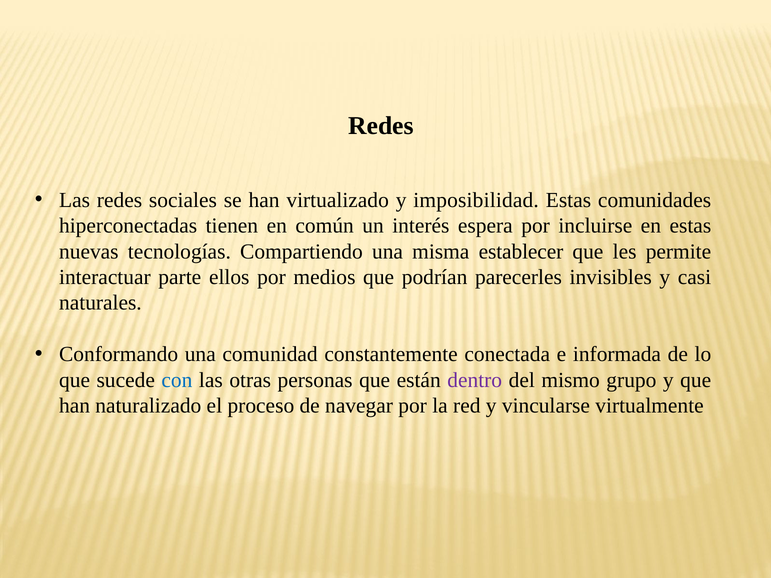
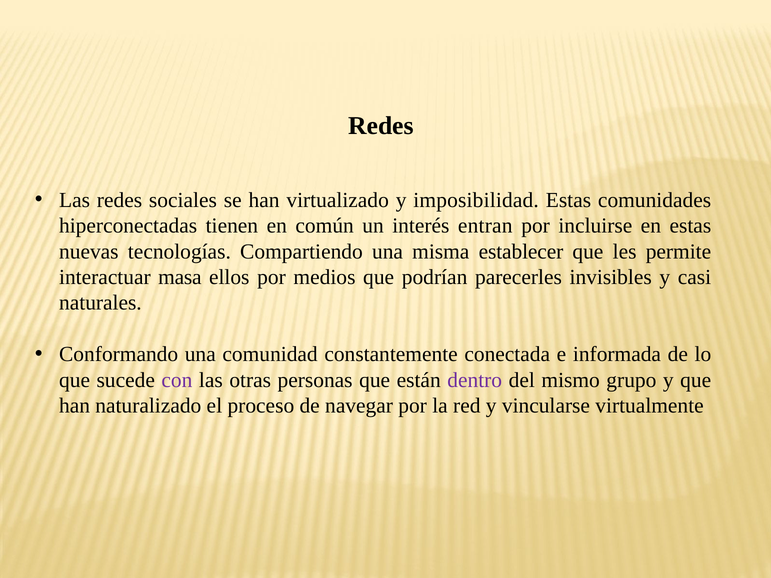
espera: espera -> entran
parte: parte -> masa
con colour: blue -> purple
